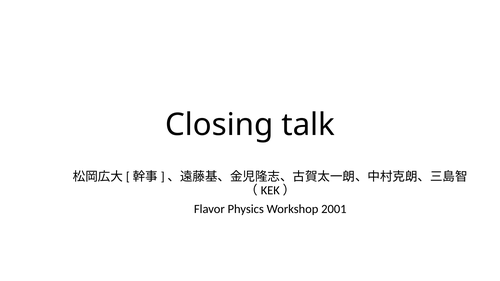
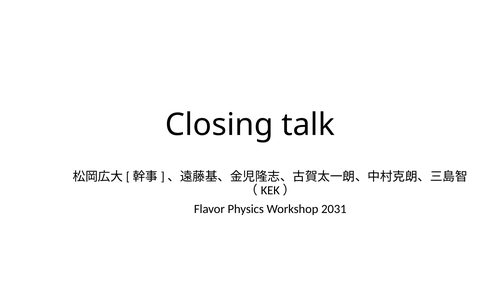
2001: 2001 -> 2031
